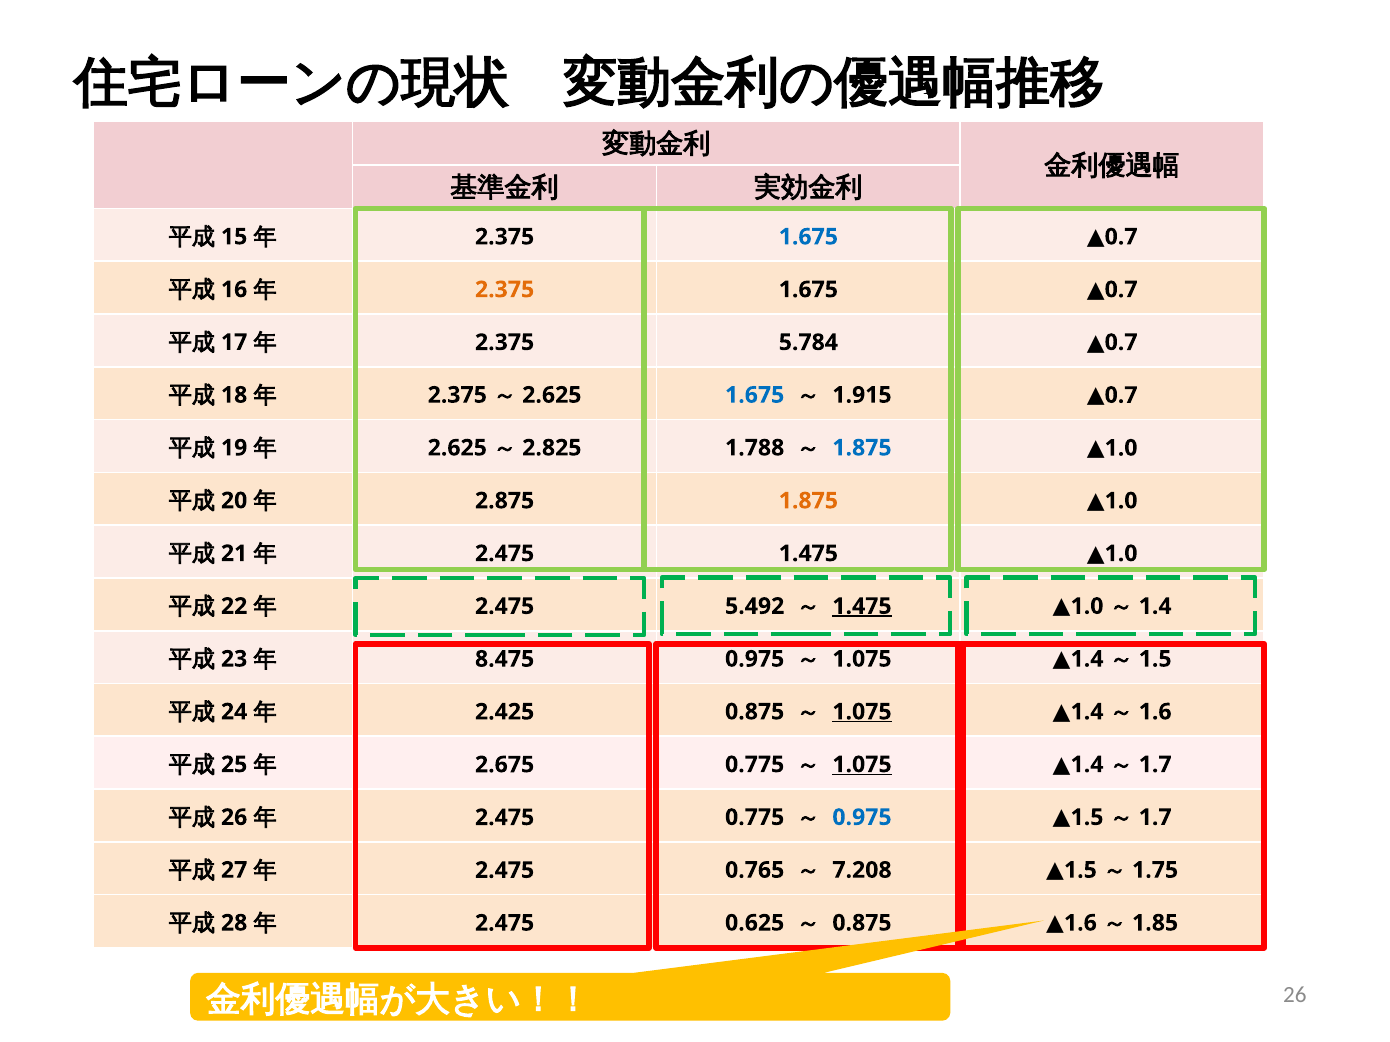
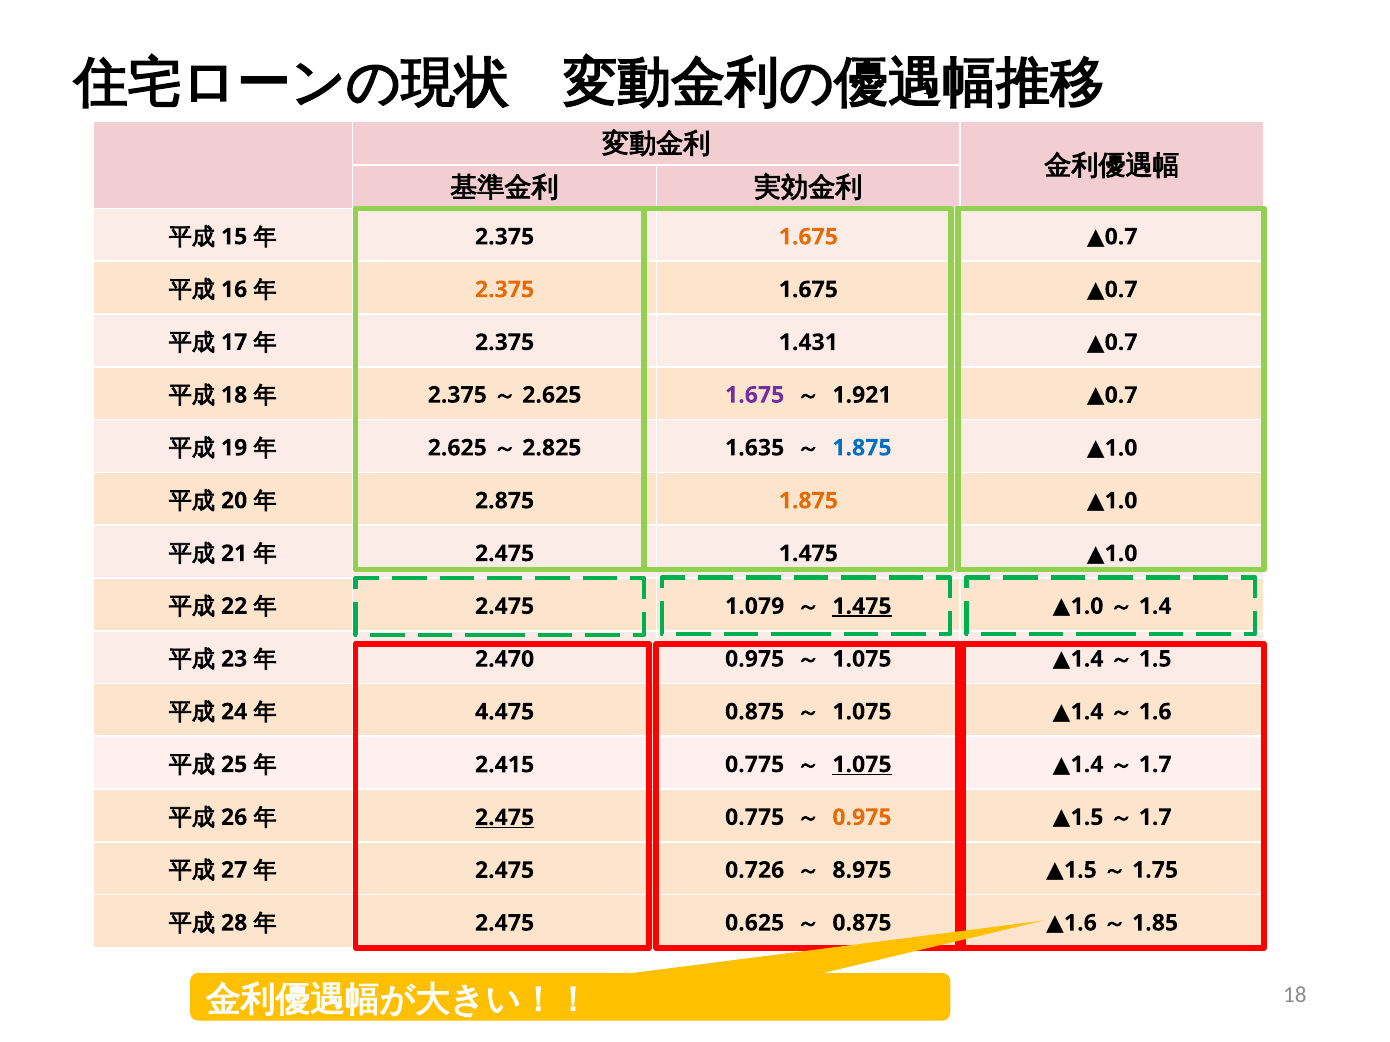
1.675 at (808, 237) colour: blue -> orange
5.784: 5.784 -> 1.431
1.675 at (755, 395) colour: blue -> purple
1.915: 1.915 -> 1.921
1.788: 1.788 -> 1.635
5.492: 5.492 -> 1.079
8.475: 8.475 -> 2.470
2.425: 2.425 -> 4.475
1.075 at (862, 712) underline: present -> none
2.675: 2.675 -> 2.415
2.475 at (505, 818) underline: none -> present
0.975 at (862, 818) colour: blue -> orange
0.765: 0.765 -> 0.726
7.208: 7.208 -> 8.975
26 at (1295, 995): 26 -> 18
